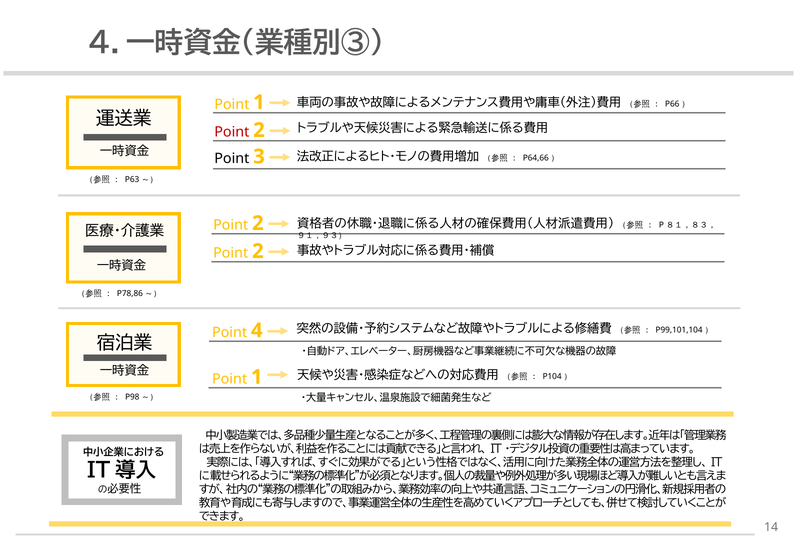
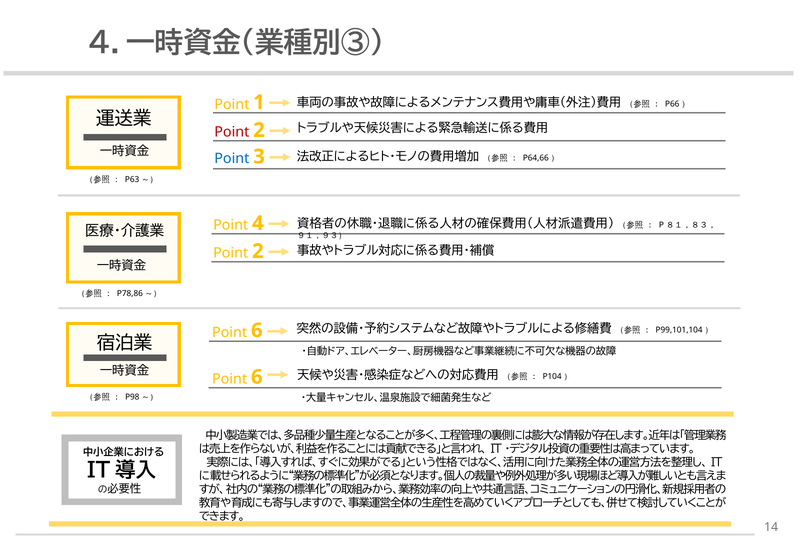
Point at (232, 159) colour: black -> blue
2 at (258, 223): 2 -> 4
4 at (257, 331): 4 -> 6
1 at (257, 377): 1 -> 6
